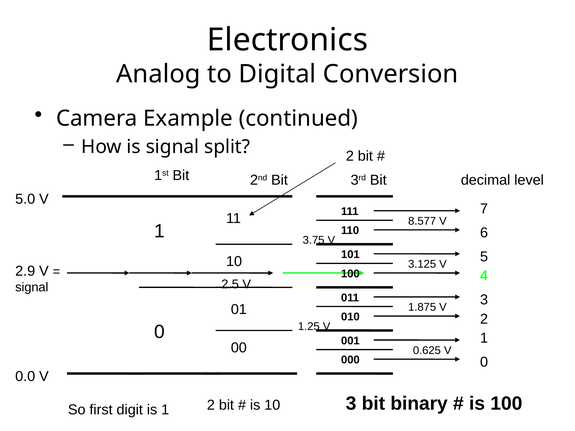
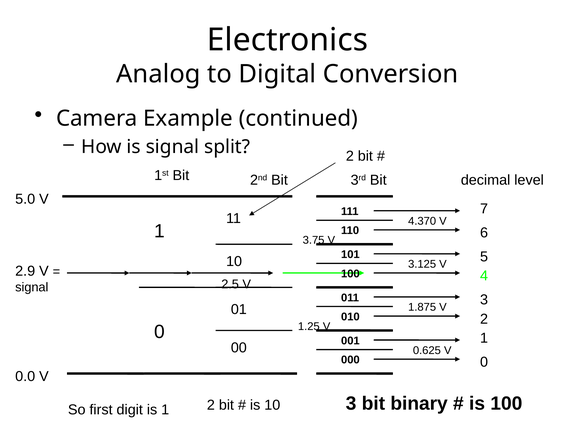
8.577: 8.577 -> 4.370
